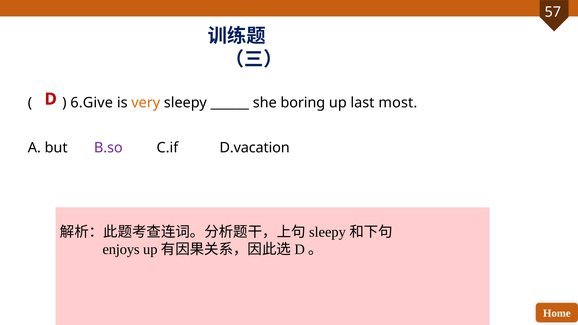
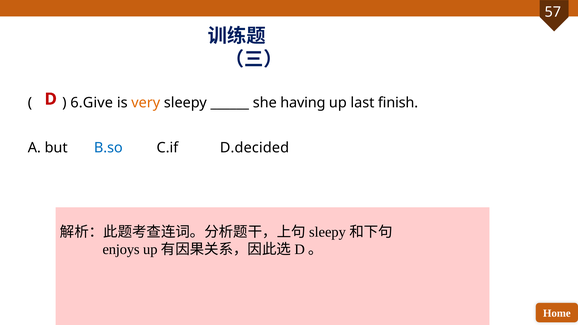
boring: boring -> having
most: most -> finish
B.so colour: purple -> blue
D.vacation: D.vacation -> D.decided
